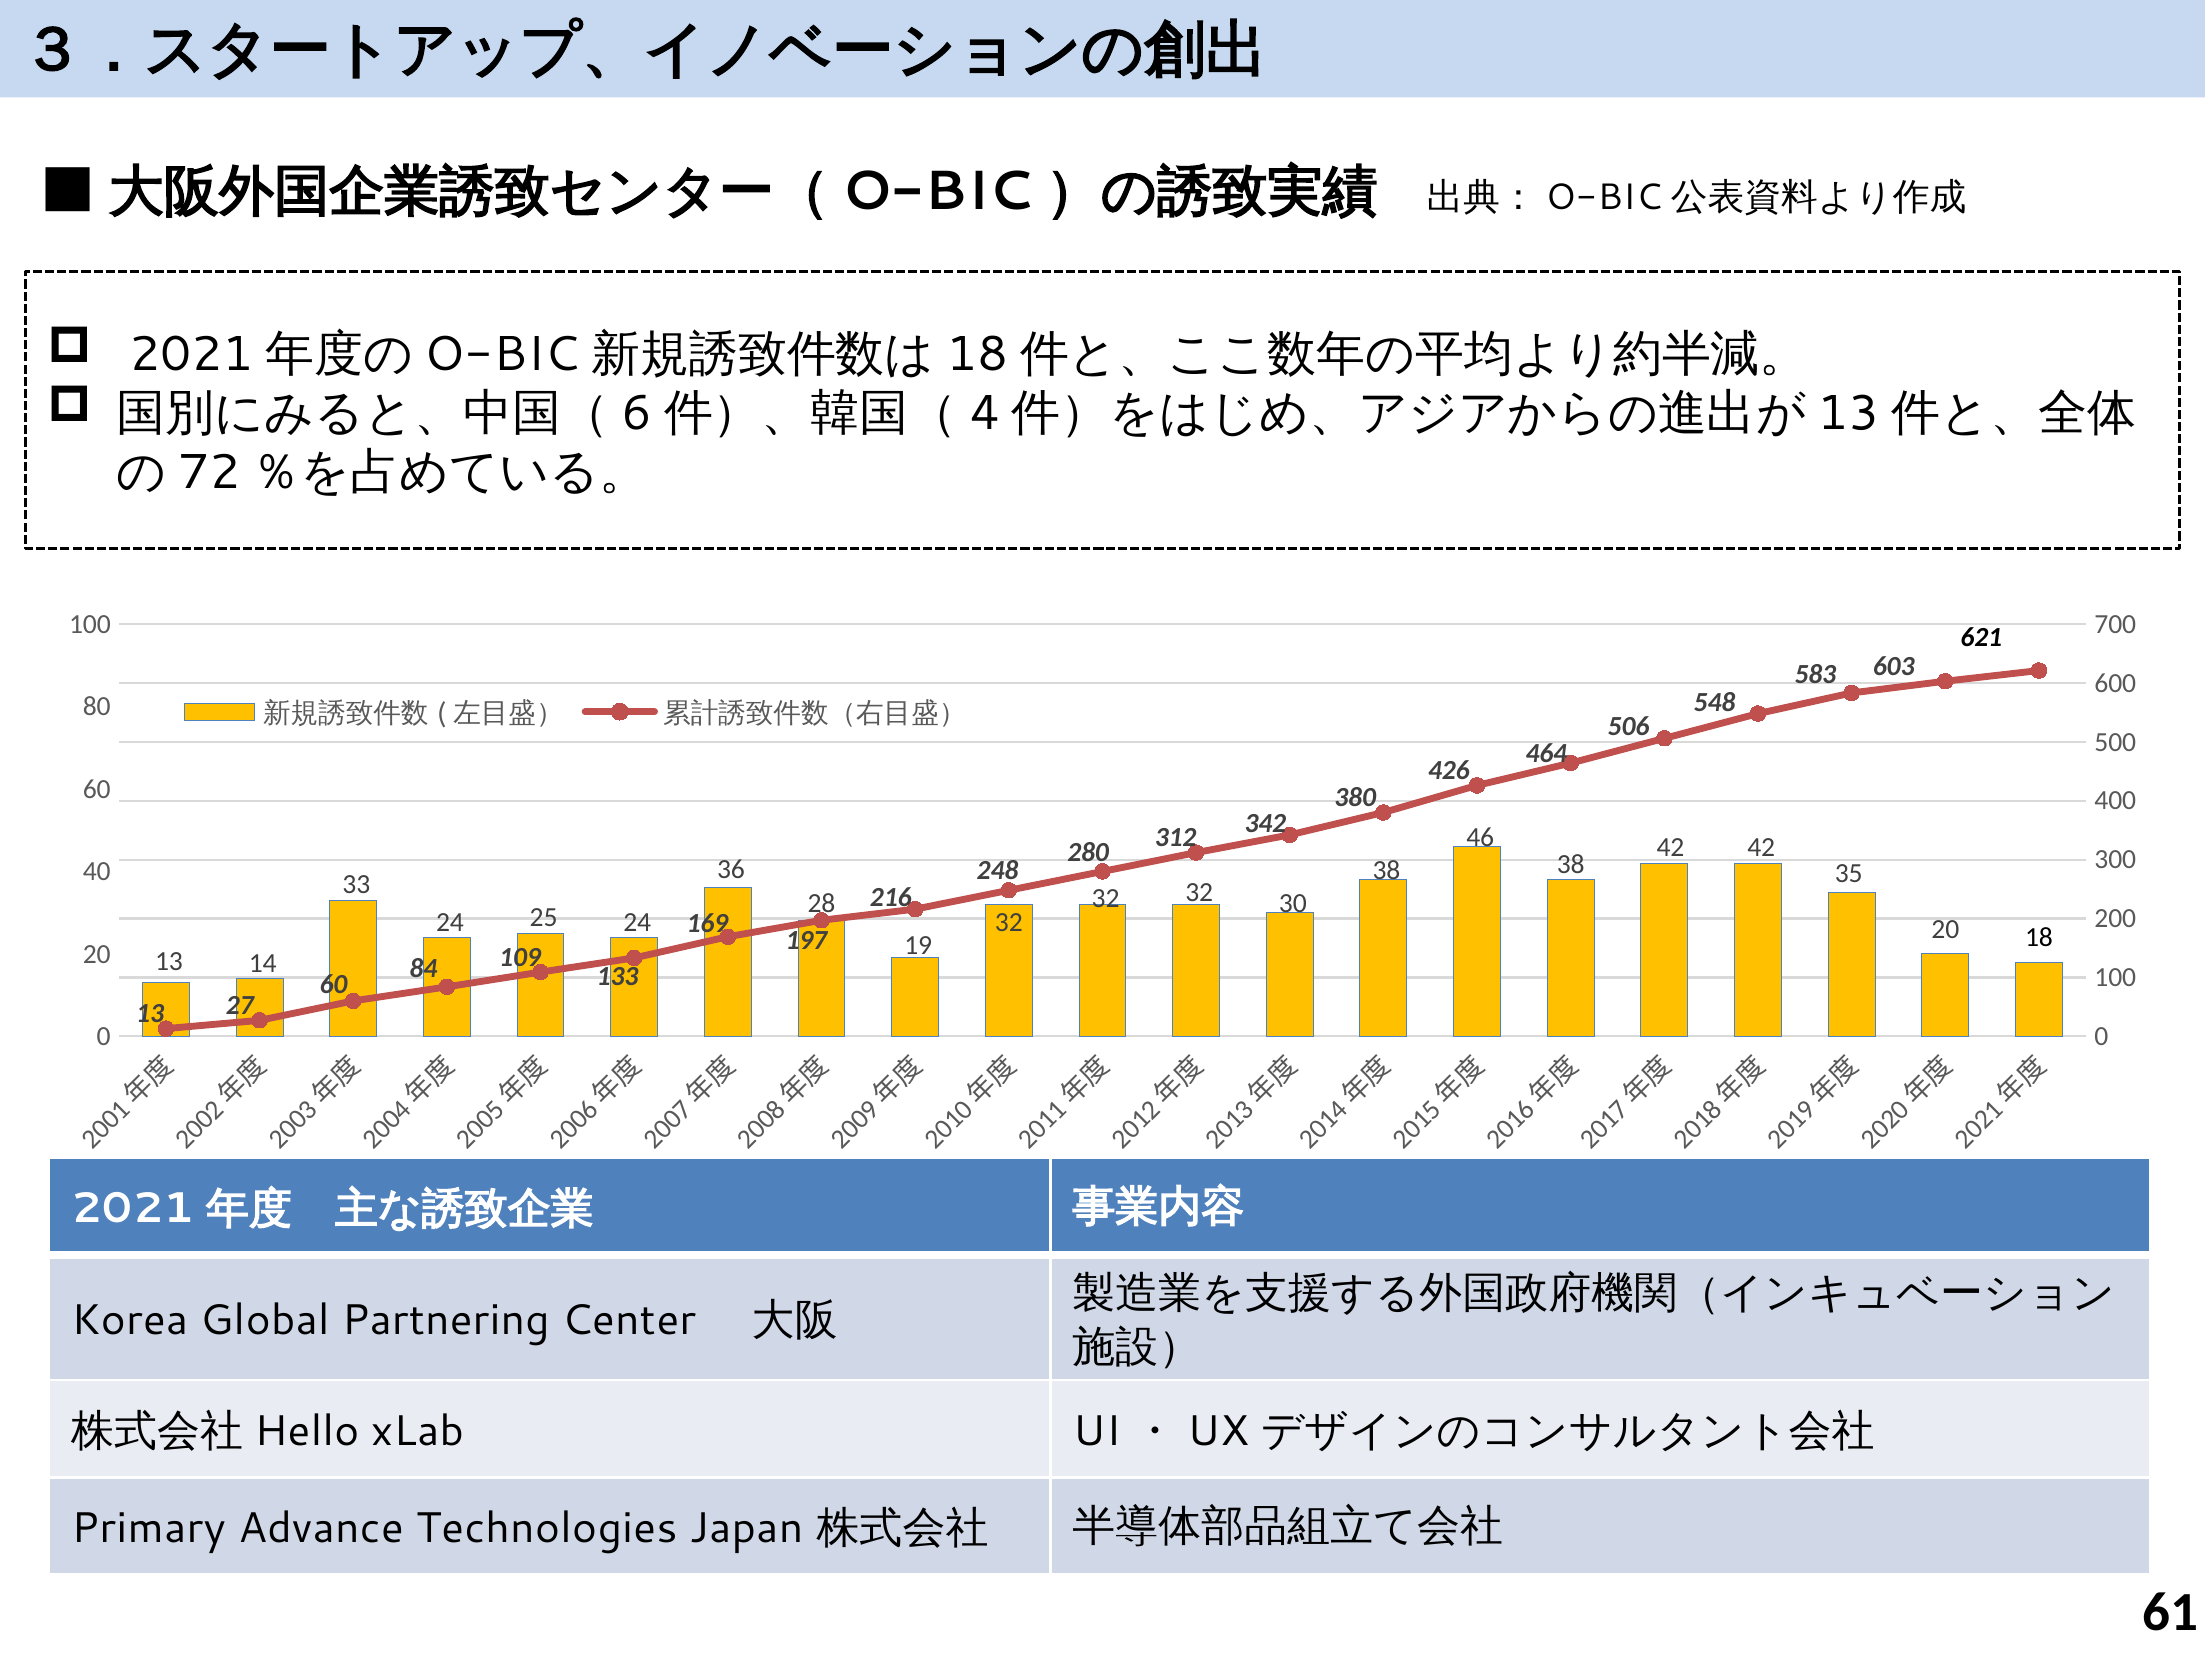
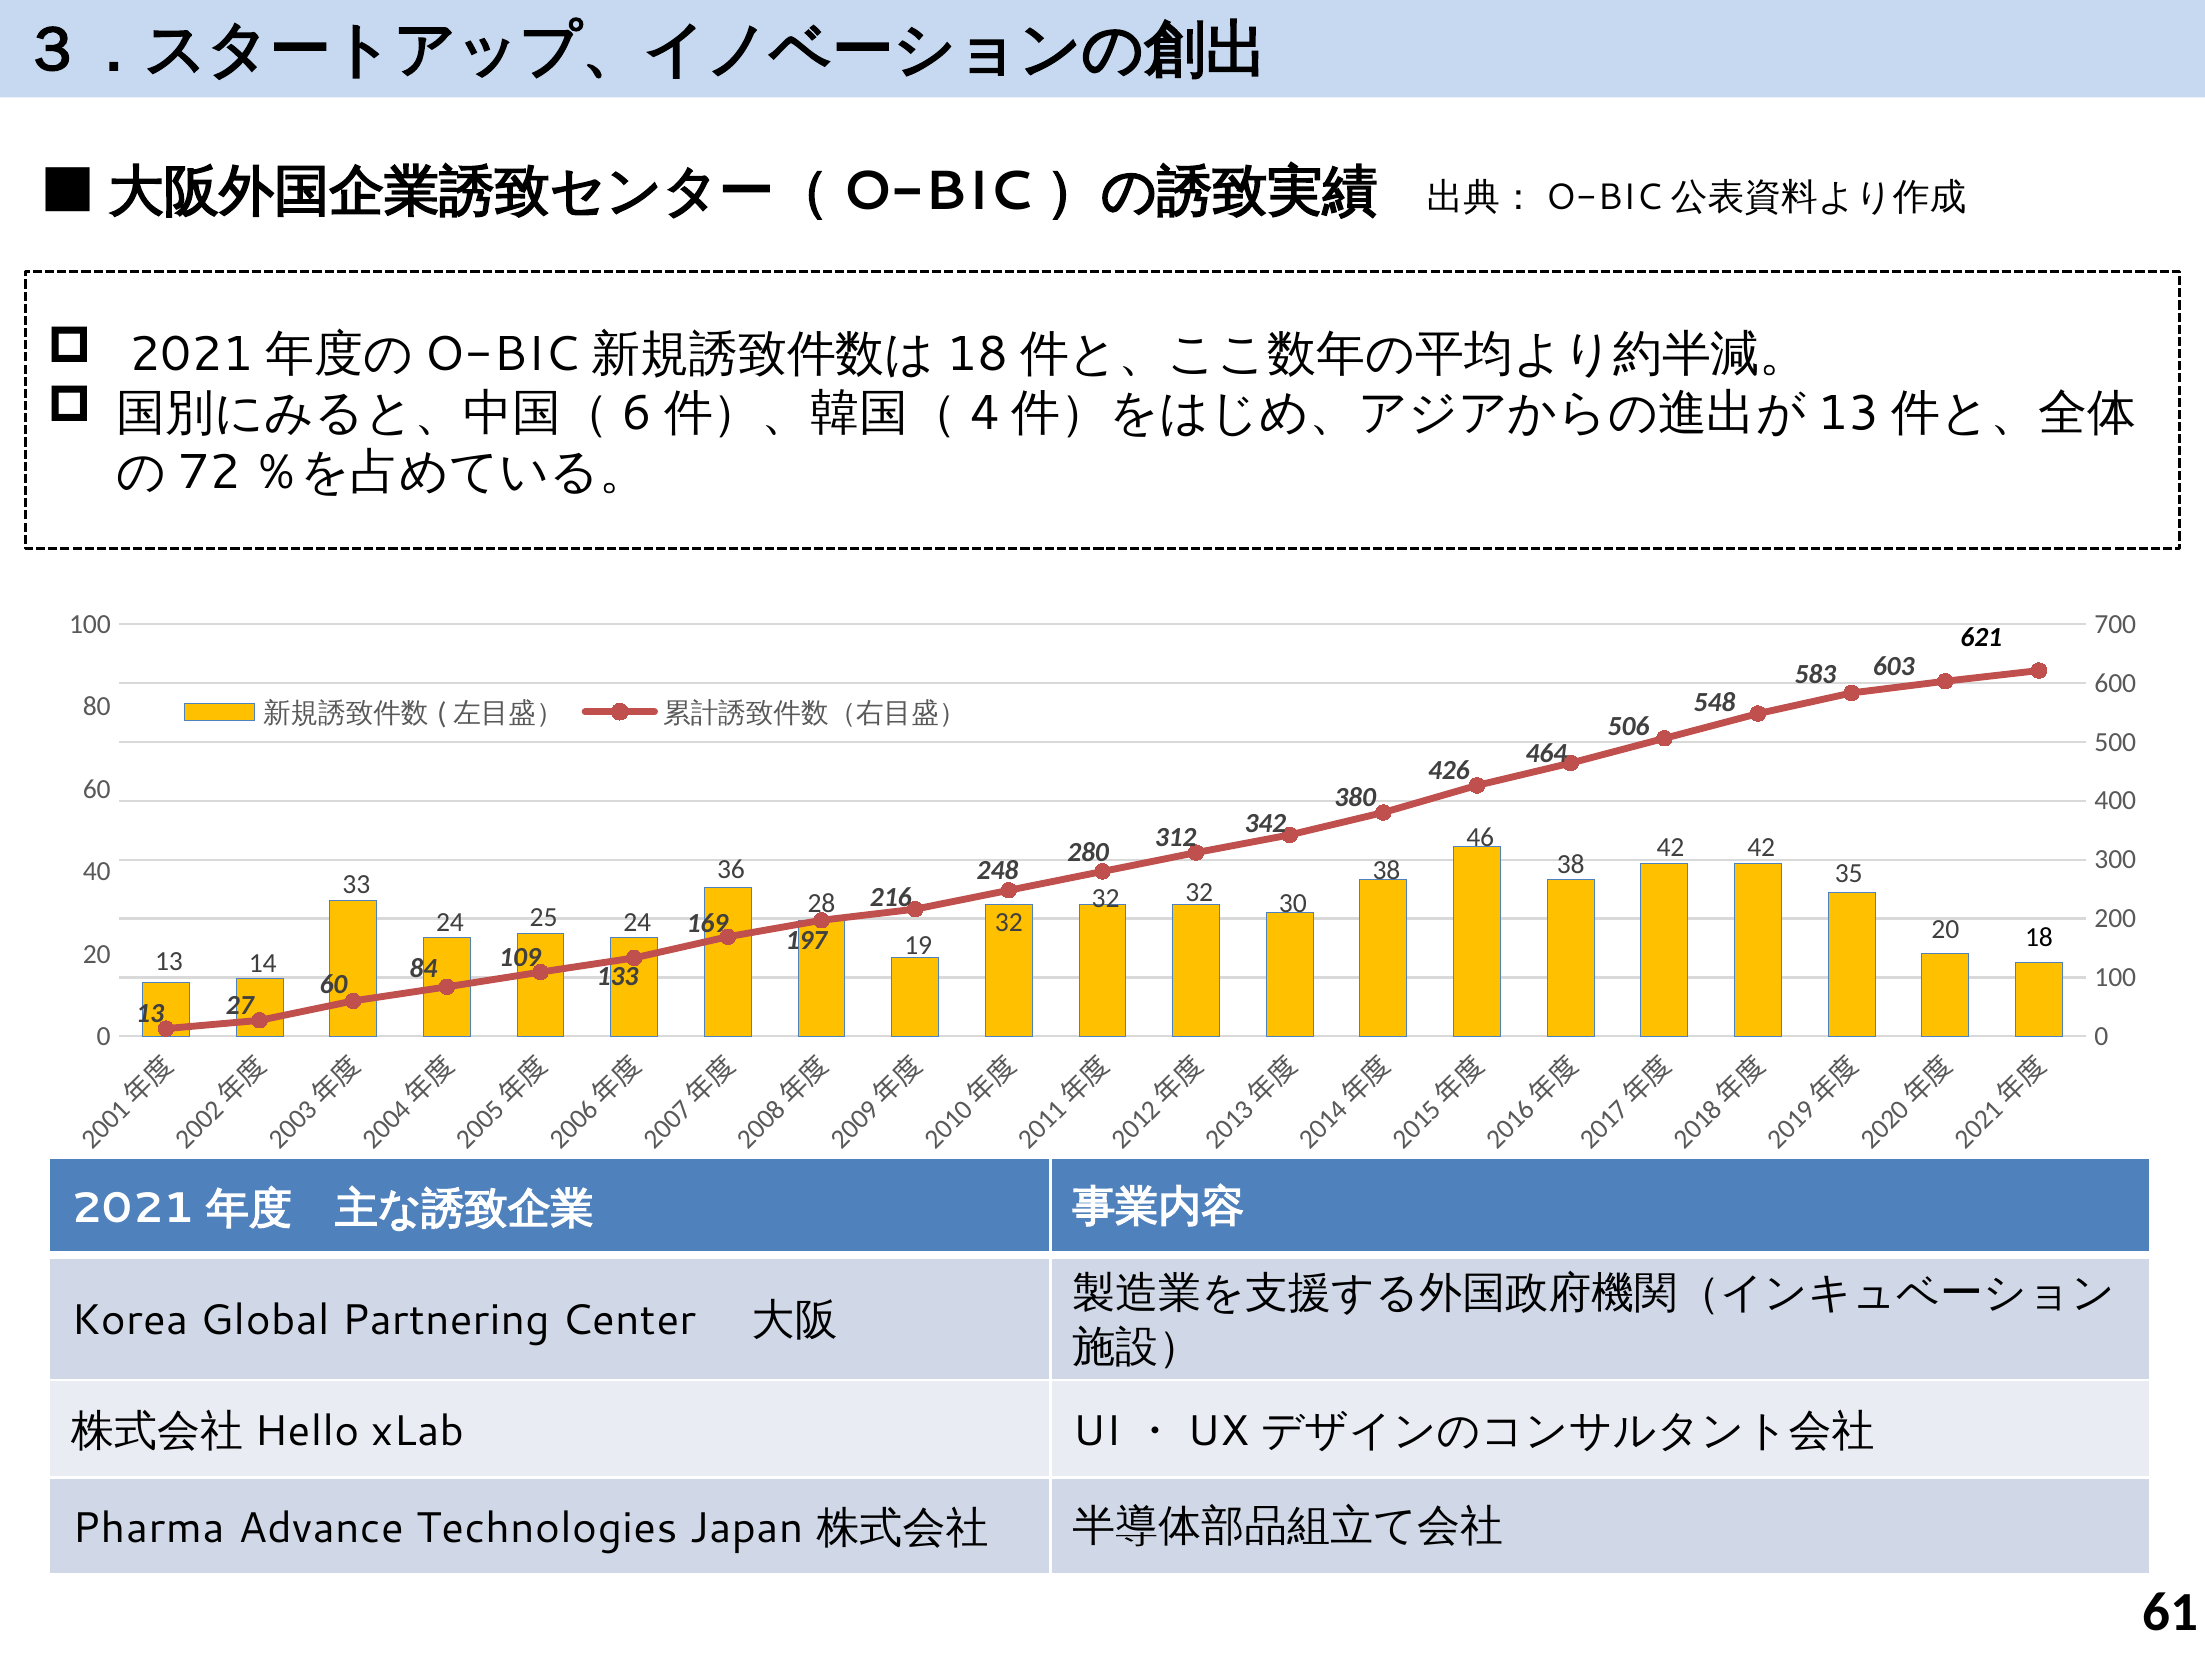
Primary: Primary -> Pharma
